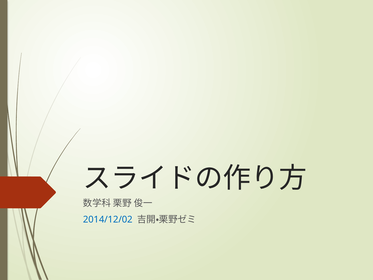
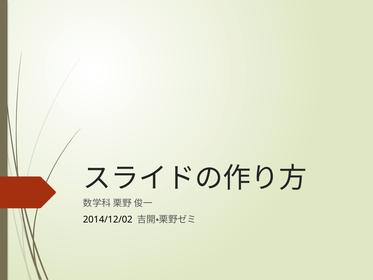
2014/12/02 colour: blue -> black
